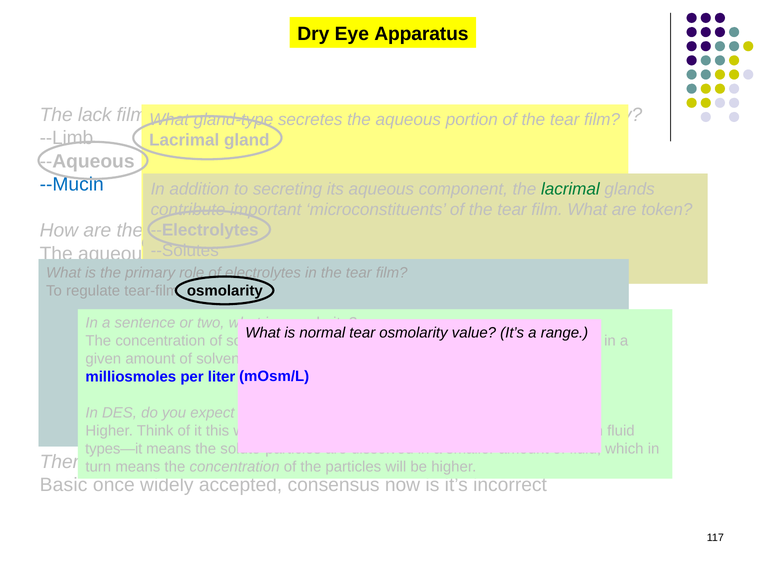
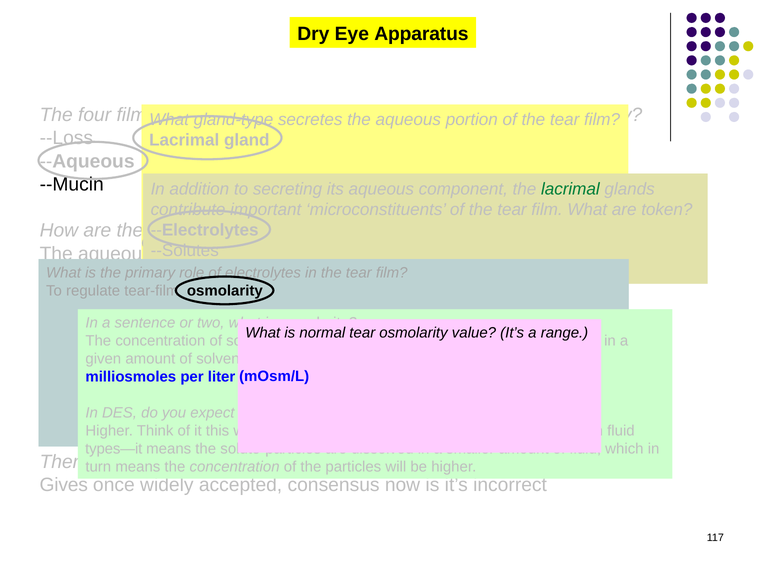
lack: lack -> four
--Limb: --Limb -> --Loss
--Mucin colour: blue -> black
Basic at (64, 485): Basic -> Gives
